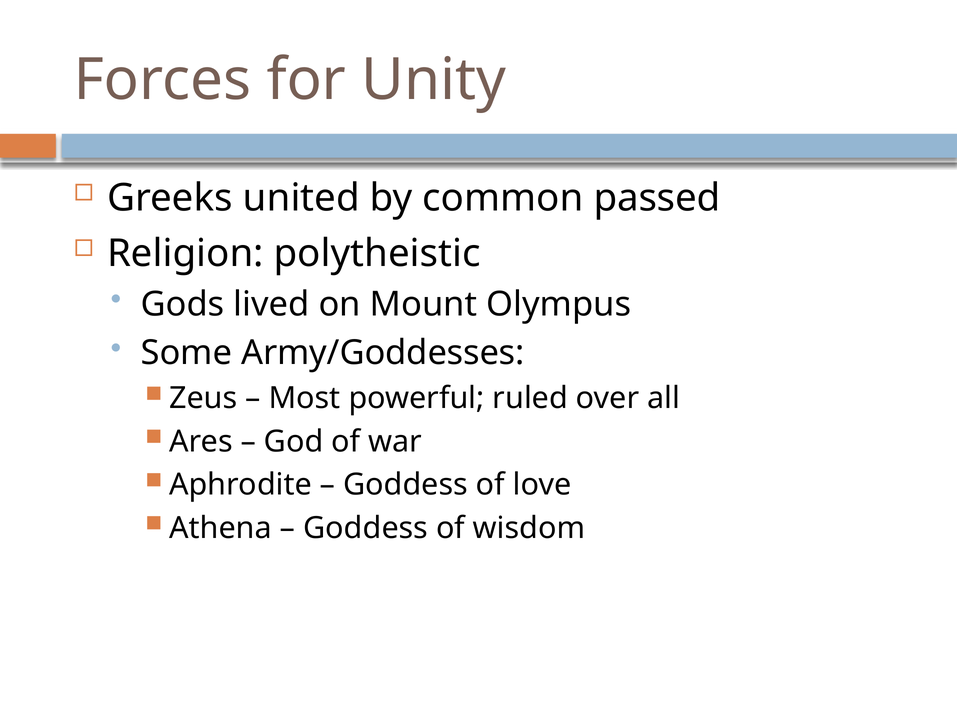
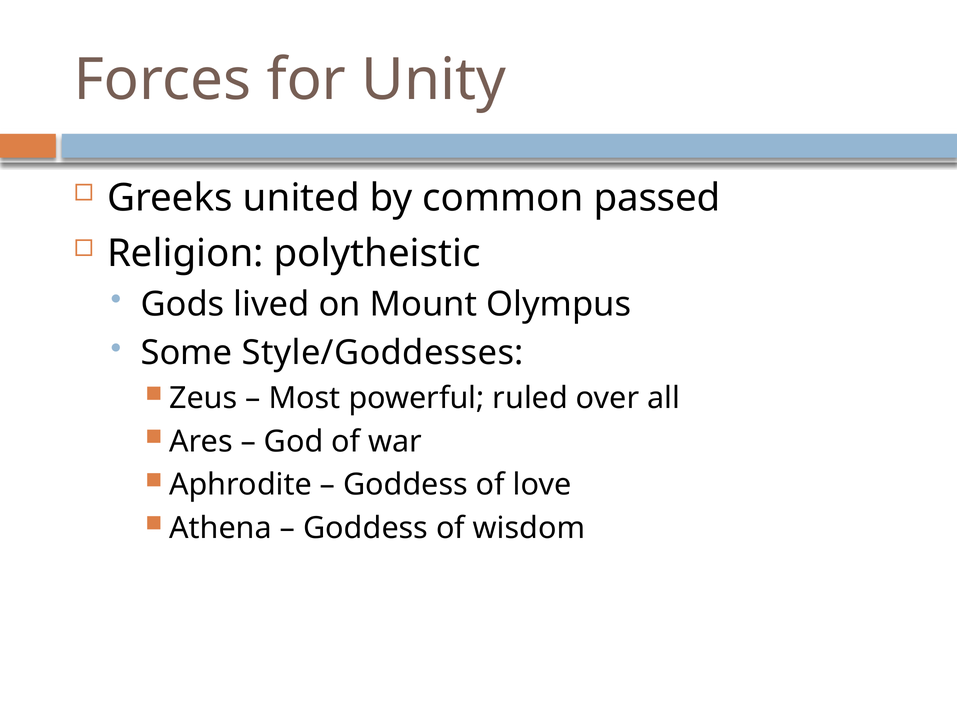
Army/Goddesses: Army/Goddesses -> Style/Goddesses
